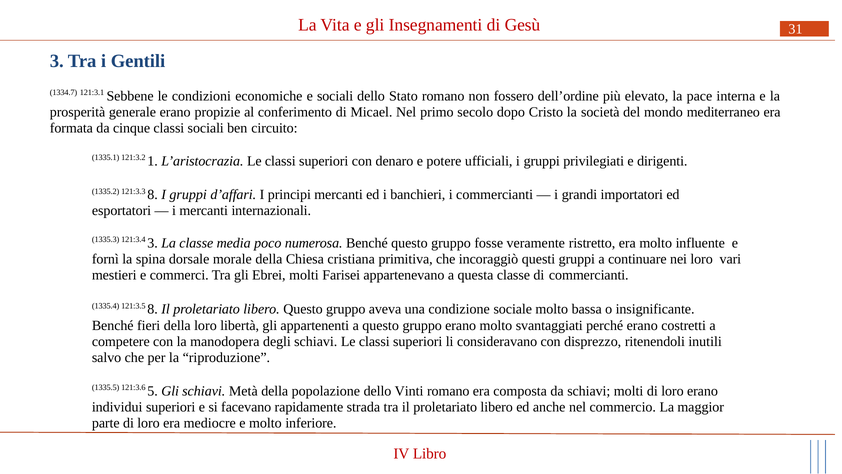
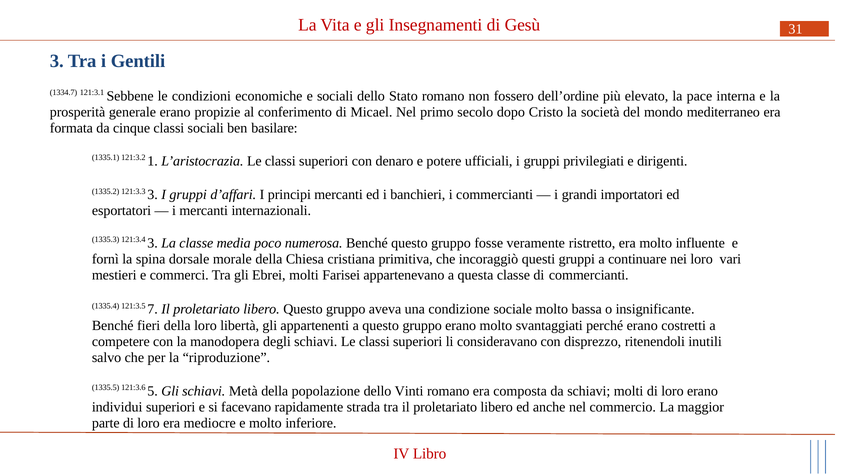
circuito: circuito -> basilare
121:3.3 8: 8 -> 3
121:3.5 8: 8 -> 7
